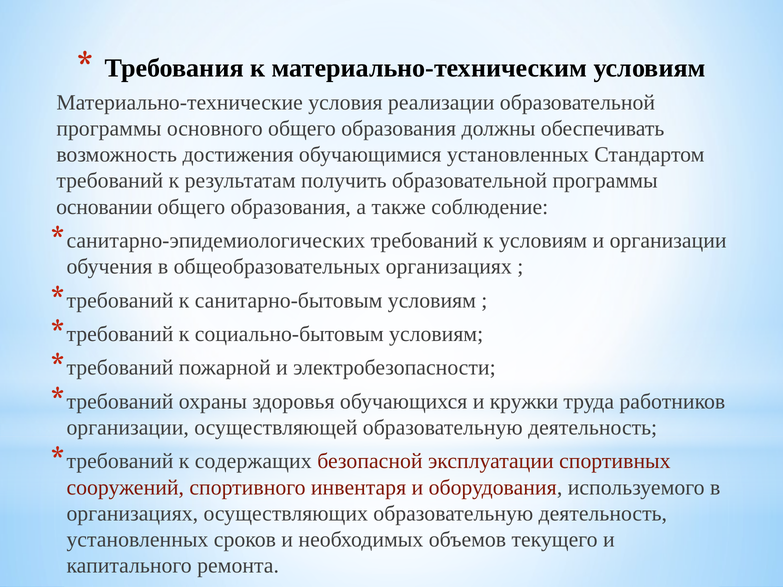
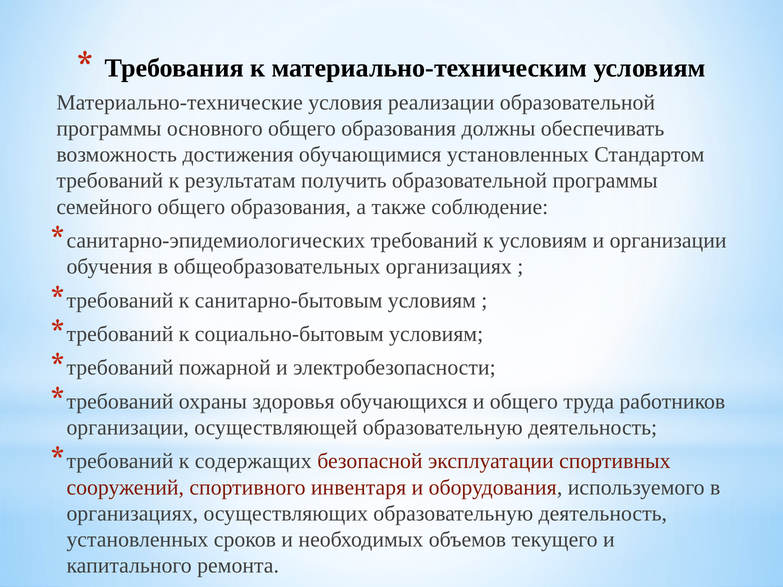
основании: основании -> семейного
и кружки: кружки -> общего
